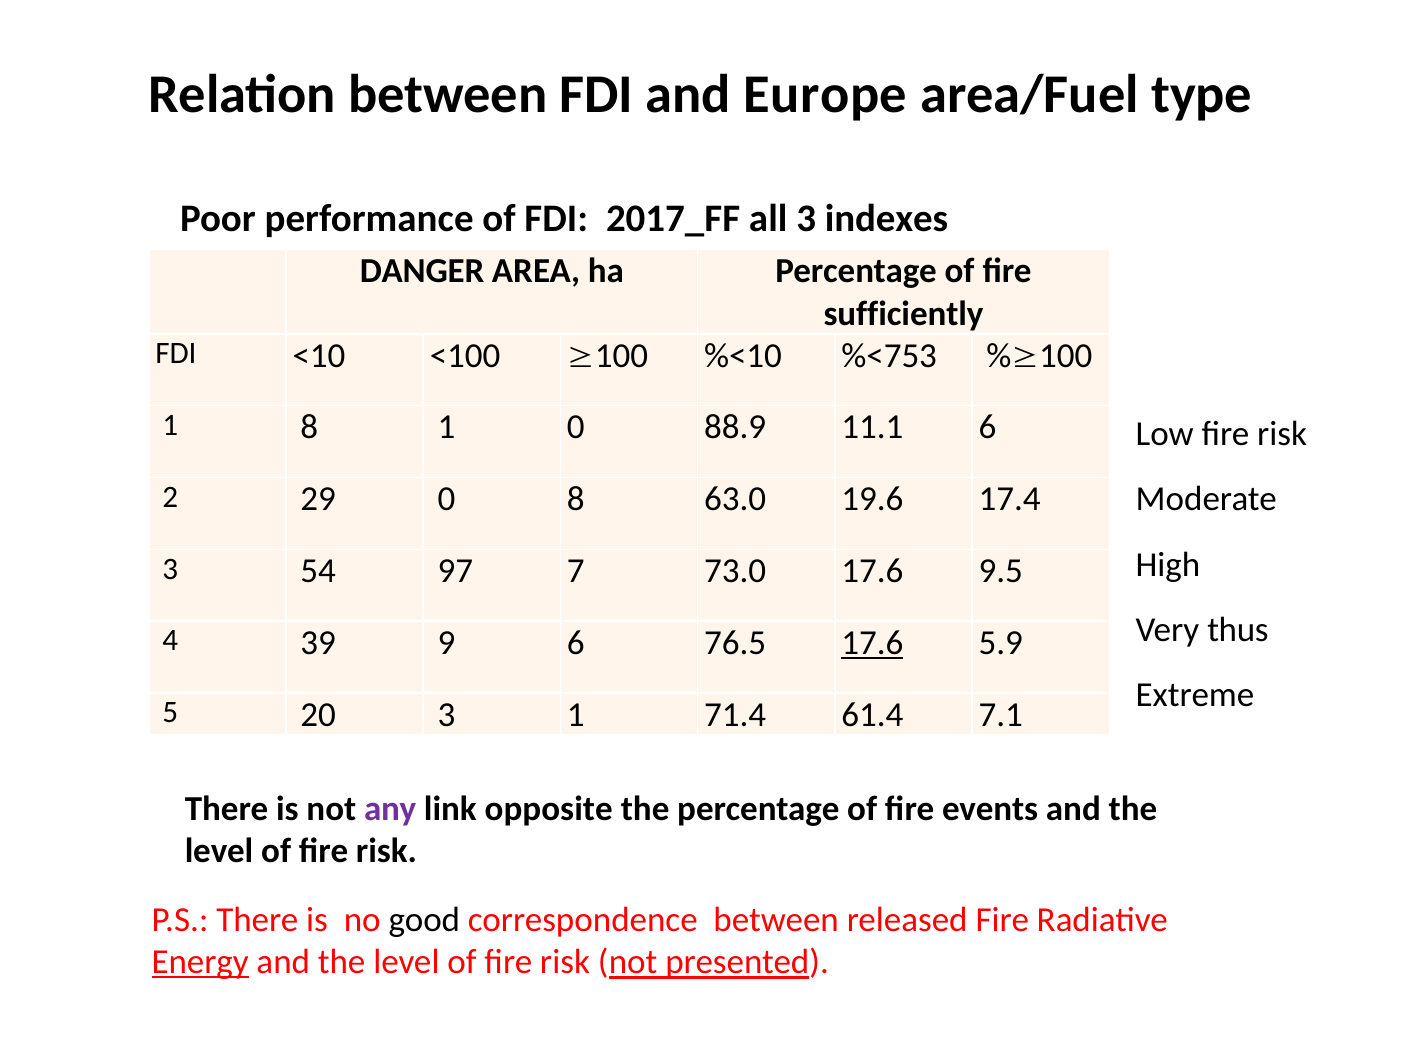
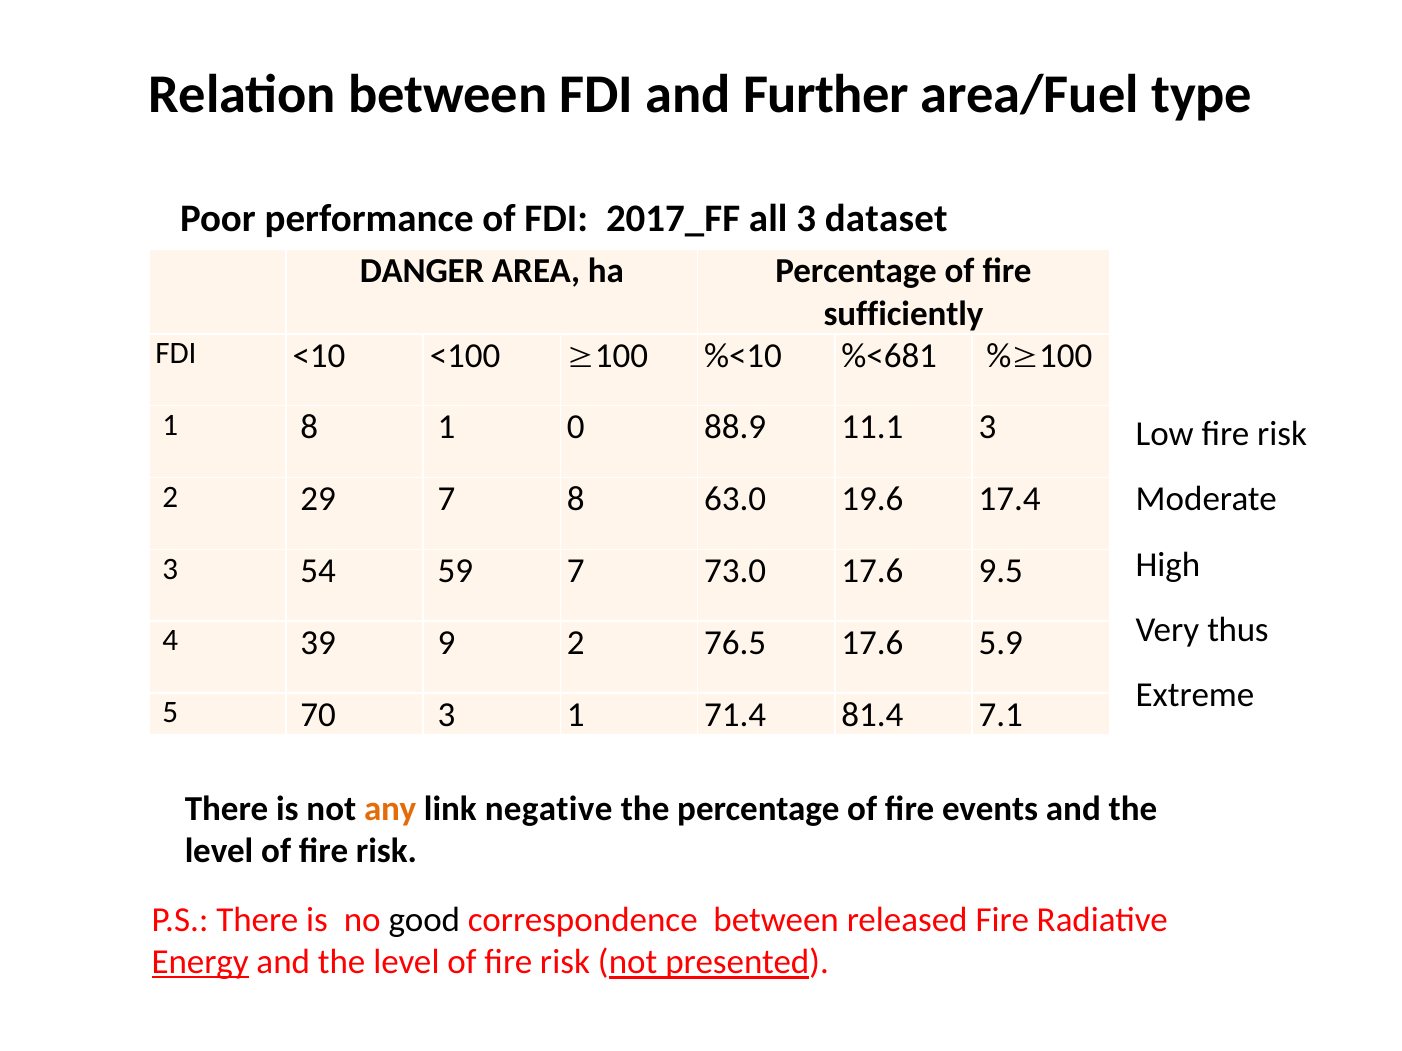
Europe: Europe -> Further
indexes: indexes -> dataset
%<753: %<753 -> %<681
11.1 6: 6 -> 3
29 0: 0 -> 7
97: 97 -> 59
9 6: 6 -> 2
17.6 at (872, 643) underline: present -> none
20: 20 -> 70
61.4: 61.4 -> 81.4
any colour: purple -> orange
opposite: opposite -> negative
